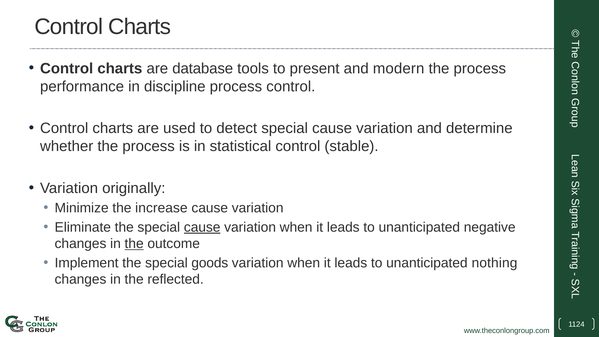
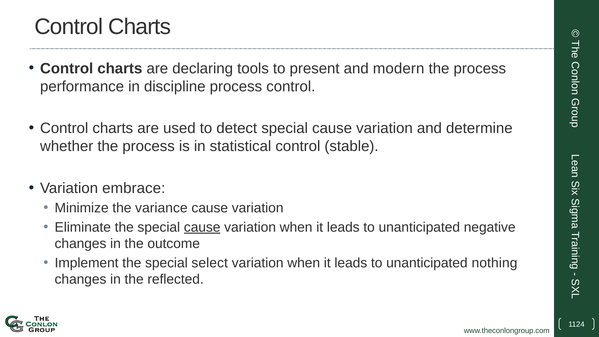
database: database -> declaring
originally: originally -> embrace
increase: increase -> variance
the at (134, 244) underline: present -> none
goods: goods -> select
